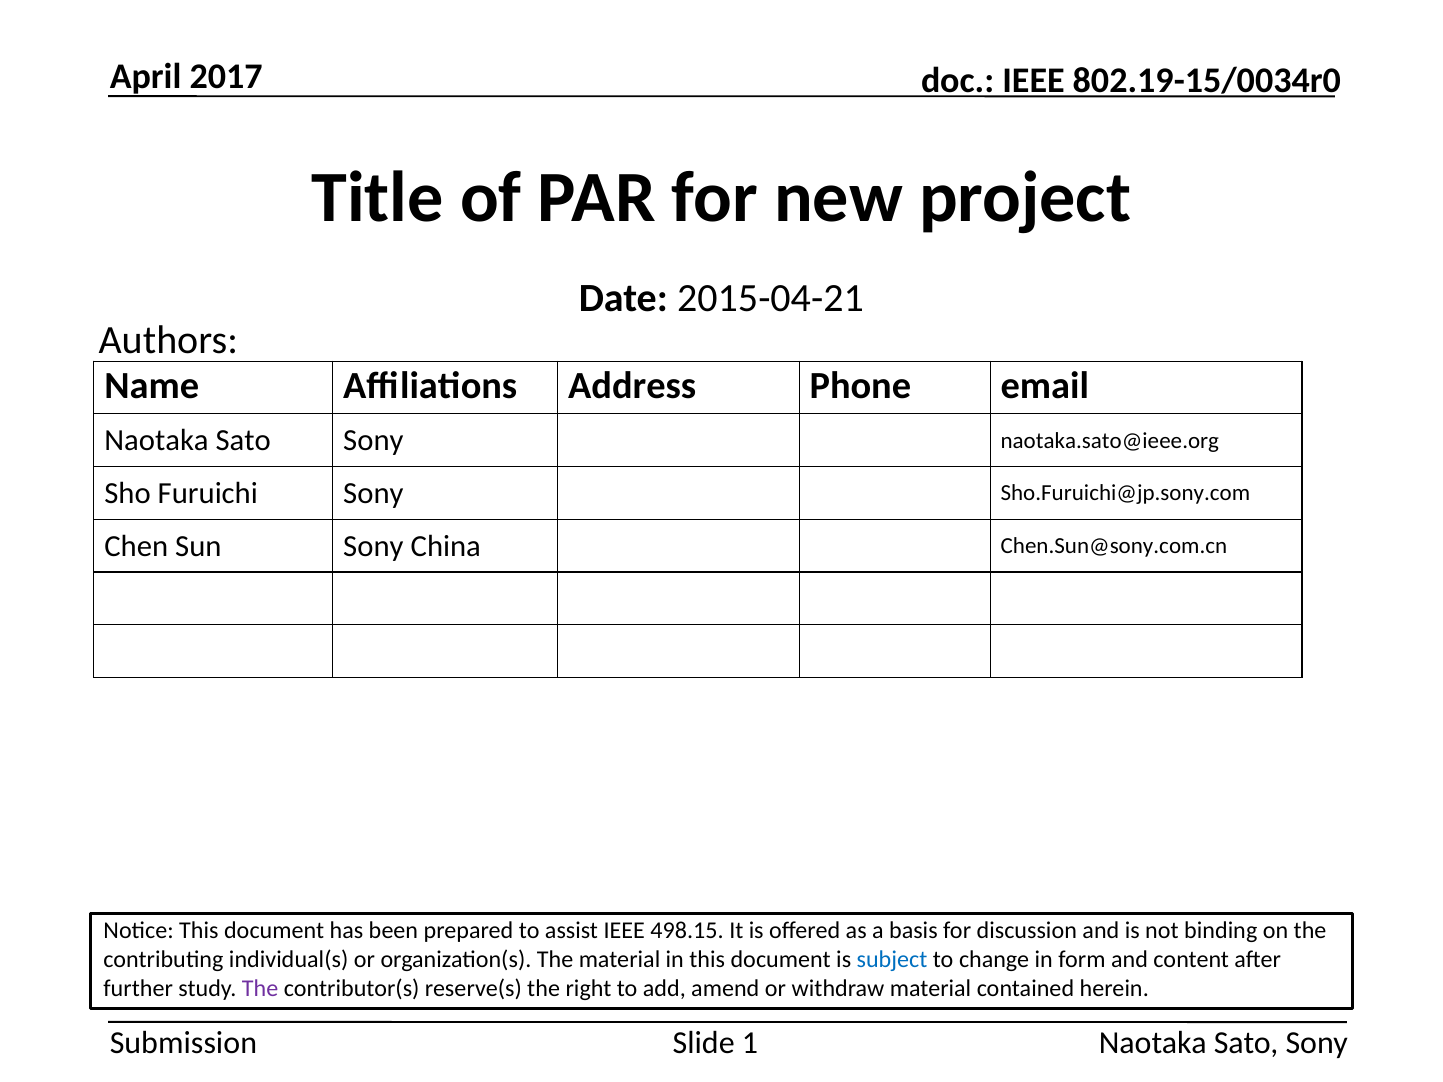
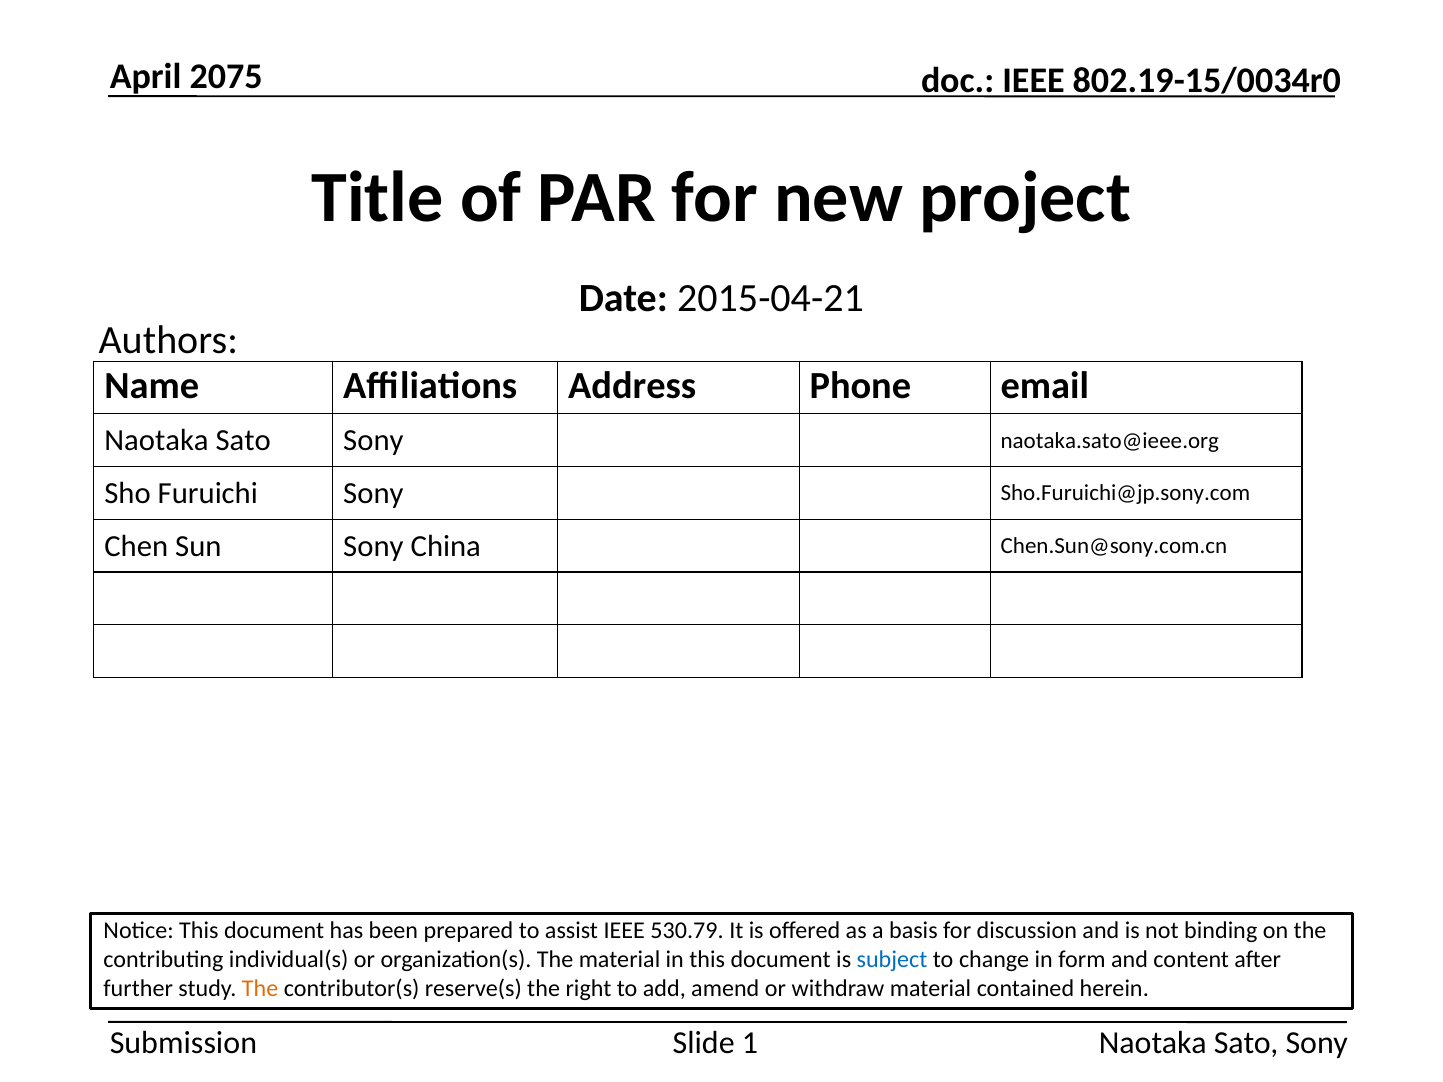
2017: 2017 -> 2075
498.15: 498.15 -> 530.79
The at (260, 989) colour: purple -> orange
